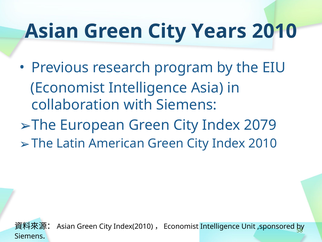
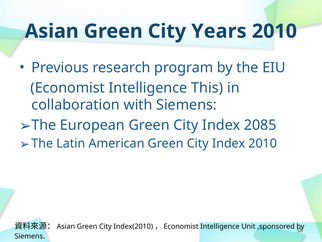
Asia: Asia -> This
2079: 2079 -> 2085
